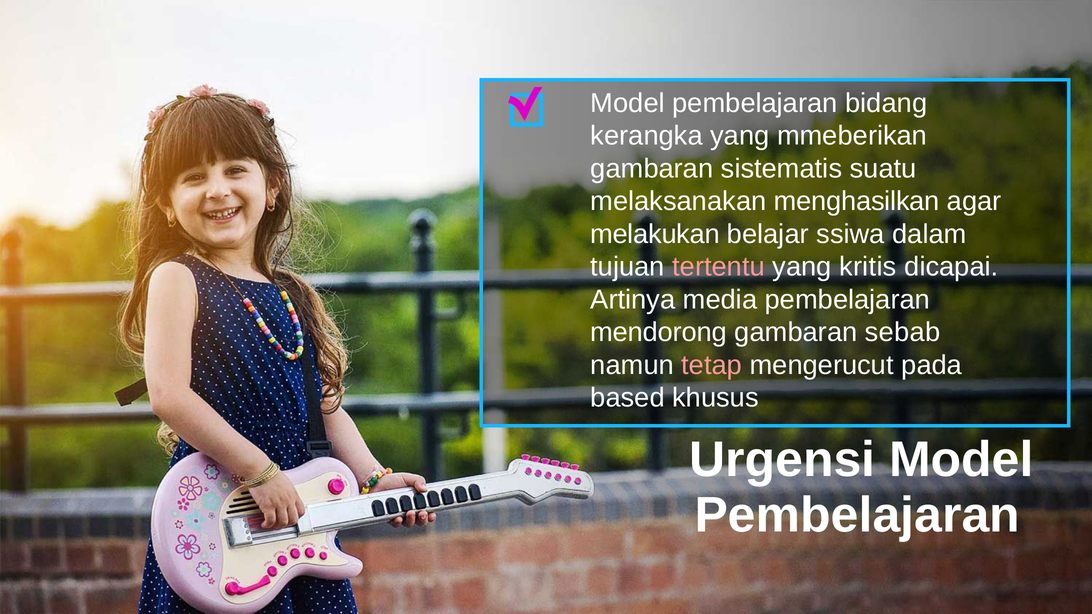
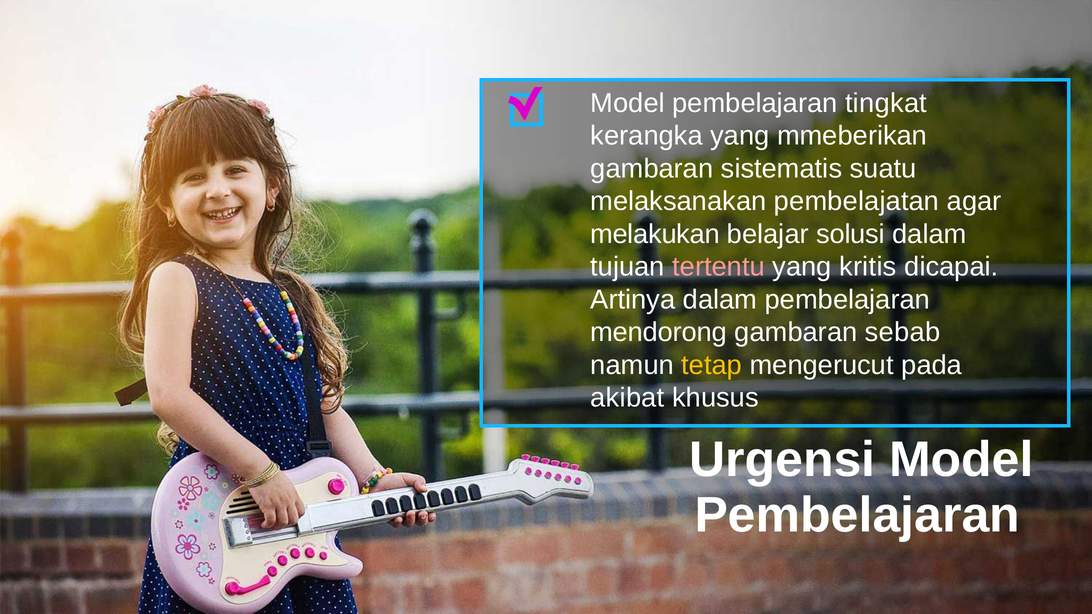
bidang: bidang -> tingkat
menghasilkan: menghasilkan -> pembelajatan
ssiwa: ssiwa -> solusi
Artinya media: media -> dalam
tetap colour: pink -> yellow
based: based -> akibat
